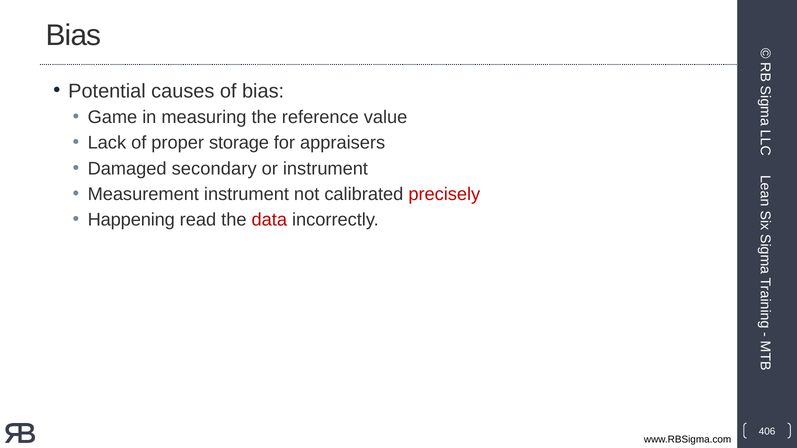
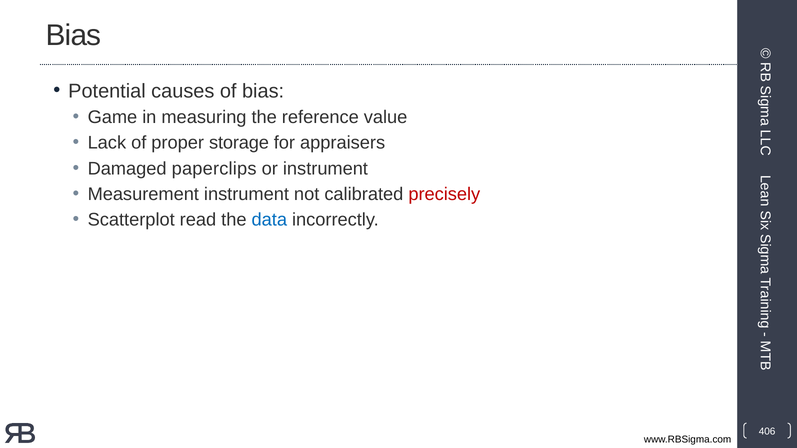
secondary: secondary -> paperclips
Happening: Happening -> Scatterplot
data colour: red -> blue
